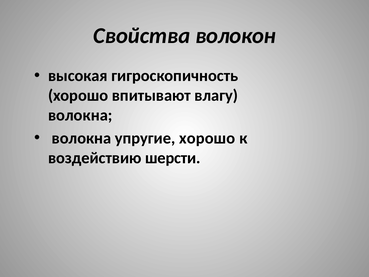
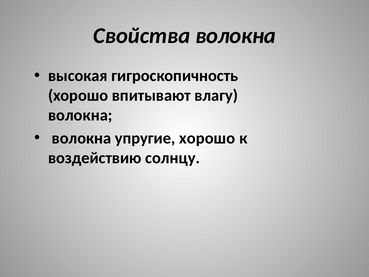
Свойства волокон: волокон -> волокна
шерсти: шерсти -> солнцу
